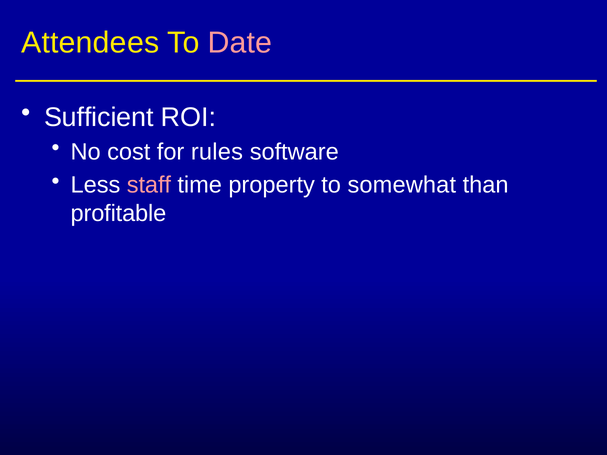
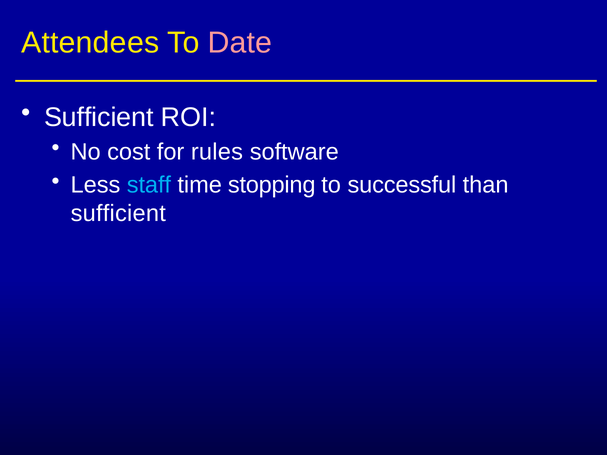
staff colour: pink -> light blue
property: property -> stopping
somewhat: somewhat -> successful
profitable at (118, 214): profitable -> sufficient
